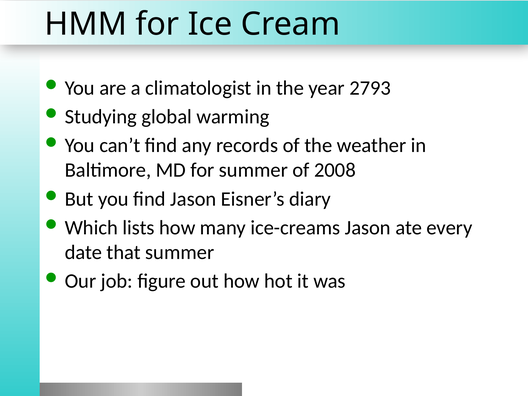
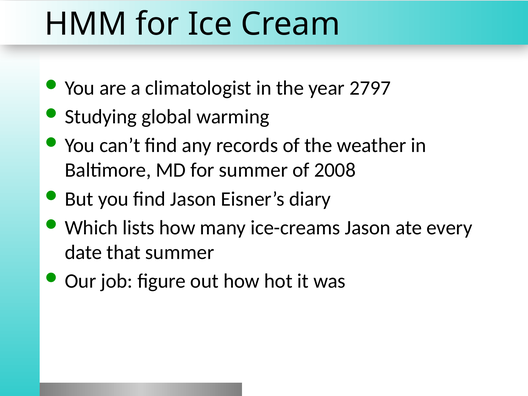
2793: 2793 -> 2797
